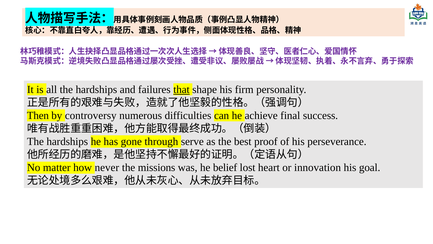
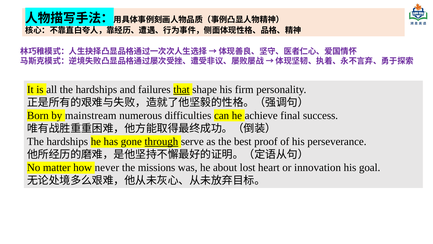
Then: Then -> Born
controversy: controversy -> mainstream
through underline: none -> present
belief: belief -> about
